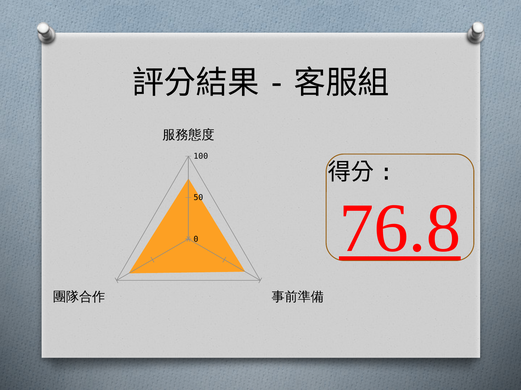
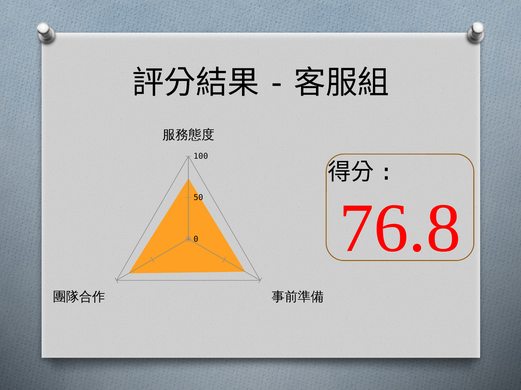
76.8 underline: present -> none
